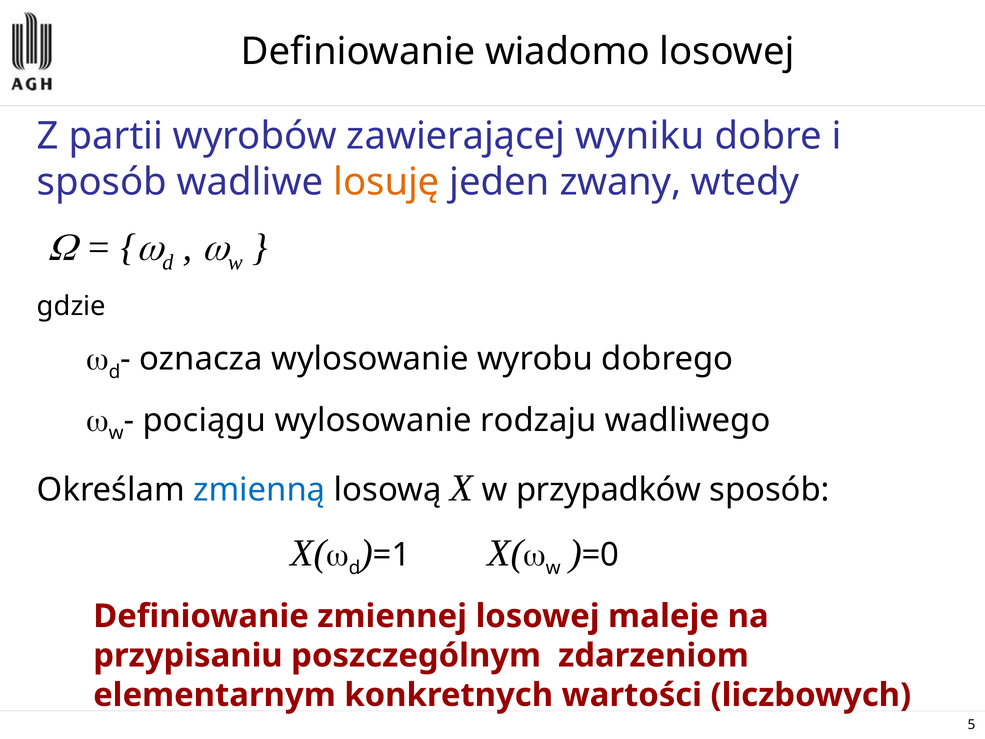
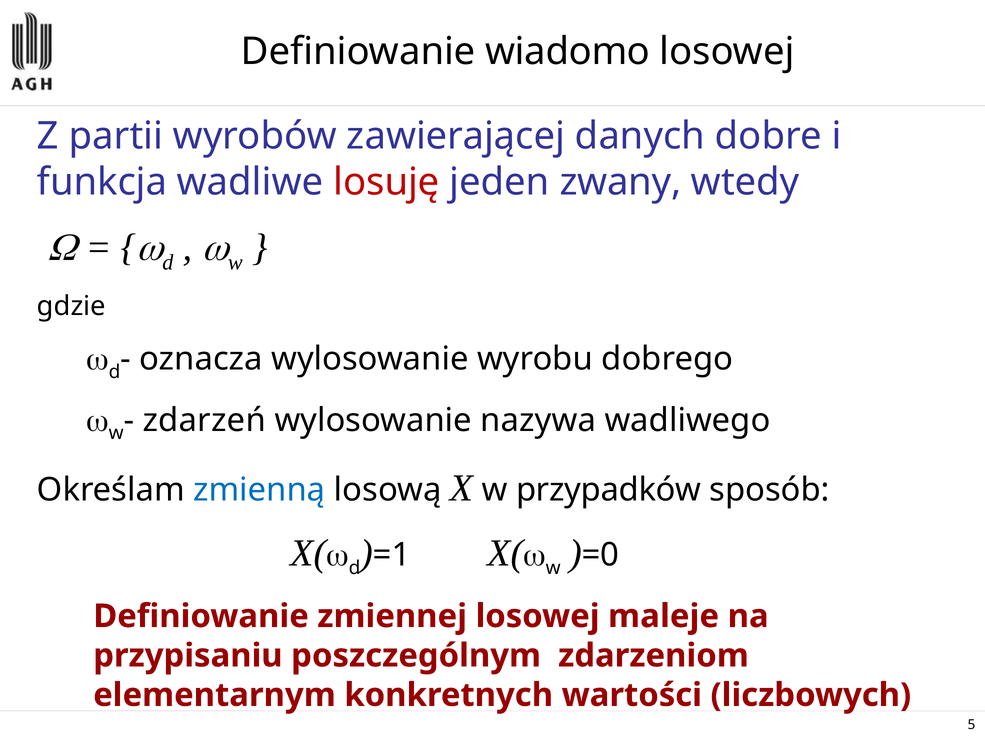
wyniku: wyniku -> danych
sposób at (102, 182): sposób -> funkcja
losuję colour: orange -> red
pociągu: pociągu -> zdarzeń
rodzaju: rodzaju -> nazywa
